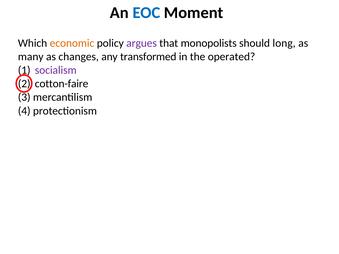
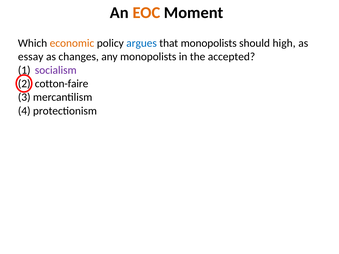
EOC colour: blue -> orange
argues colour: purple -> blue
long: long -> high
many: many -> essay
any transformed: transformed -> monopolists
operated: operated -> accepted
